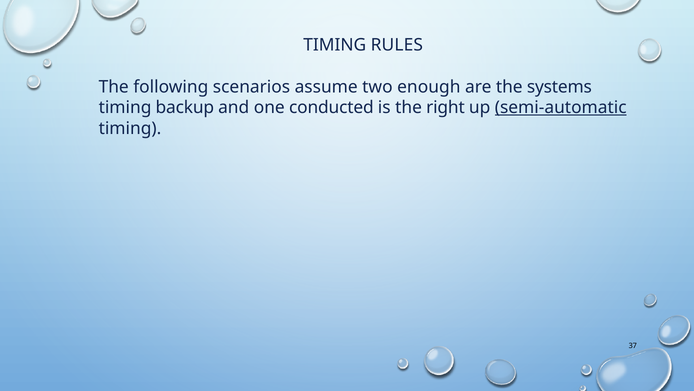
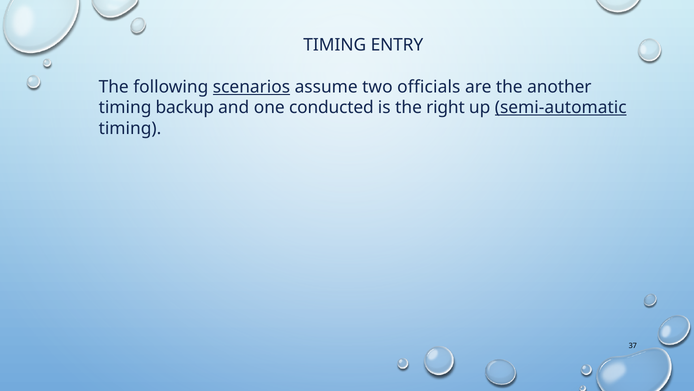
RULES: RULES -> ENTRY
scenarios underline: none -> present
enough: enough -> officials
systems: systems -> another
